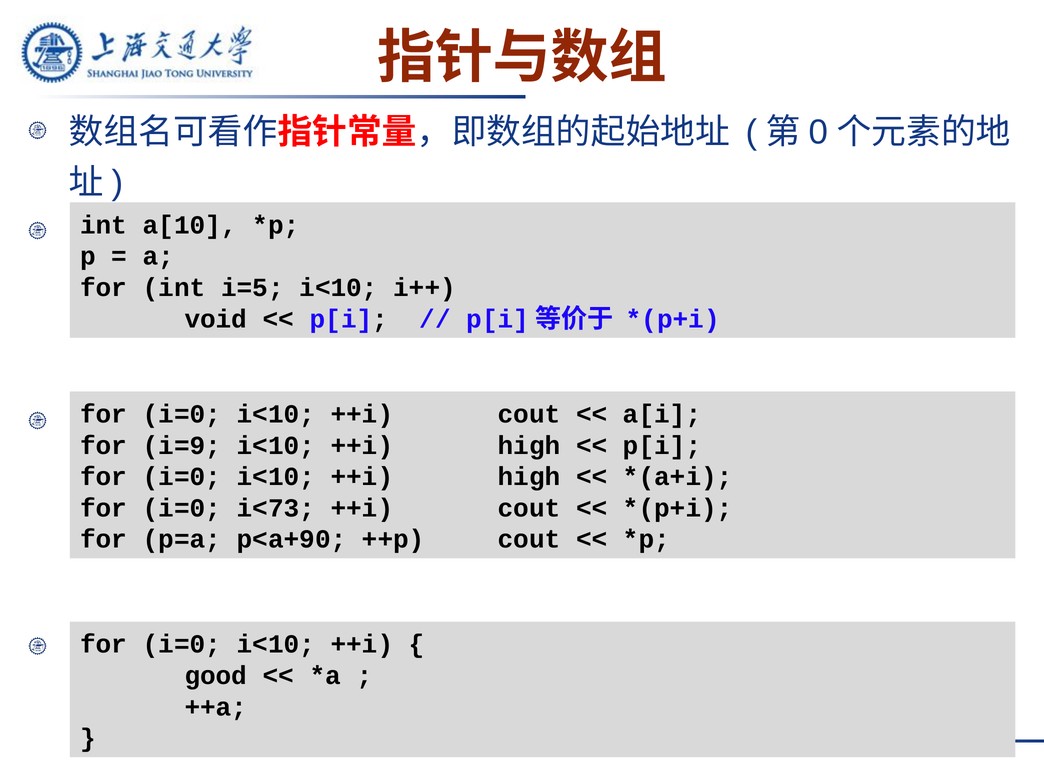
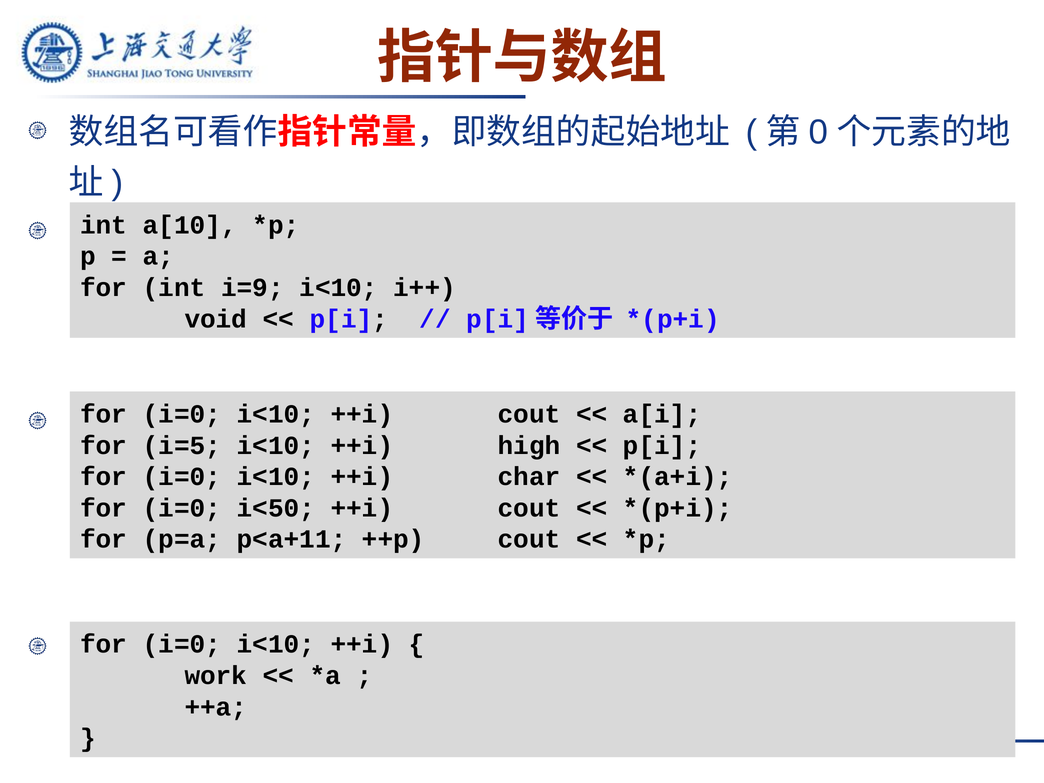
i=5: i=5 -> i=9
i=9: i=9 -> i=5
i=0 i<10 ++i high: high -> char
i<73: i<73 -> i<50
p<a+90: p<a+90 -> p<a+11
good: good -> work
